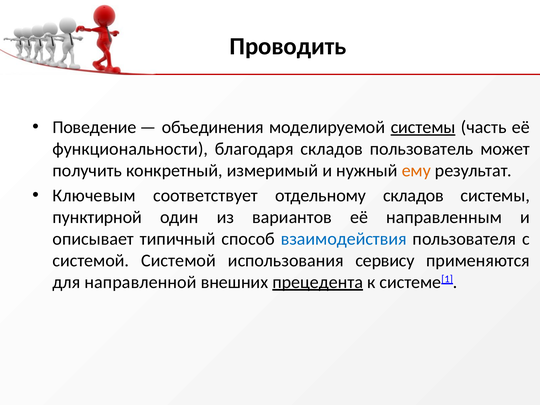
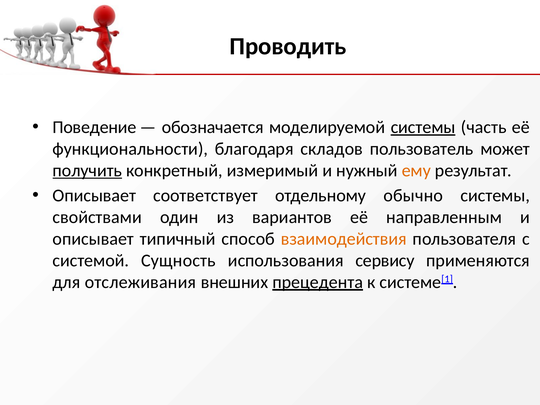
объединения: объединения -> обозначается
получить underline: none -> present
Ключевым at (94, 196): Ключевым -> Описывает
отдельному складов: складов -> обычно
пунктирной: пунктирной -> свойствами
взаимодействия colour: blue -> orange
системой Системой: Системой -> Сущность
направленной: направленной -> отслеживания
